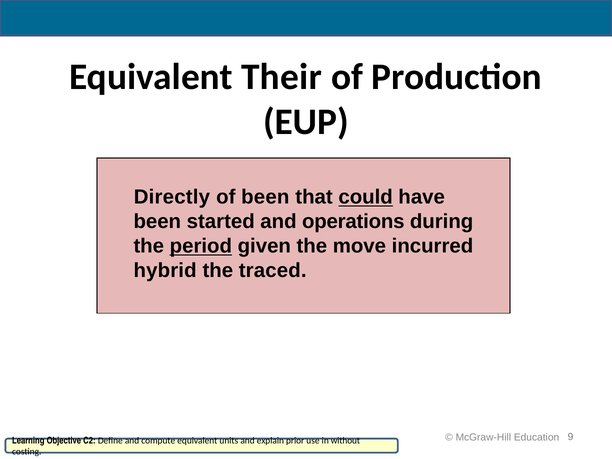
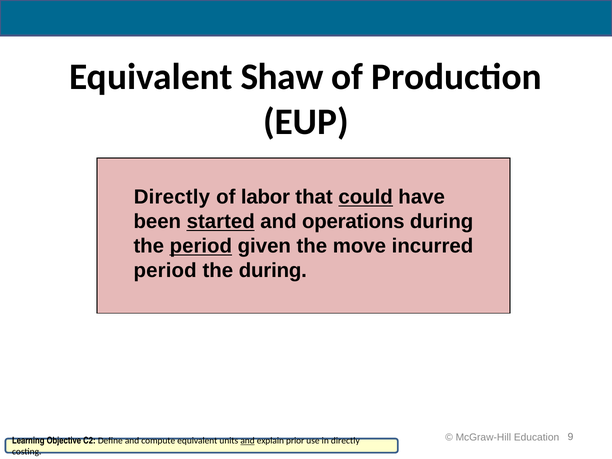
Their: Their -> Shaw
of been: been -> labor
started underline: none -> present
hybrid at (165, 271): hybrid -> period
the traced: traced -> during
and at (248, 441) underline: none -> present
in without: without -> directly
